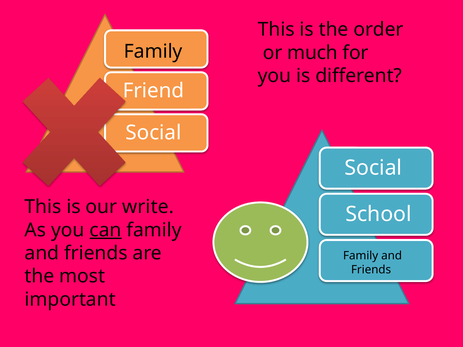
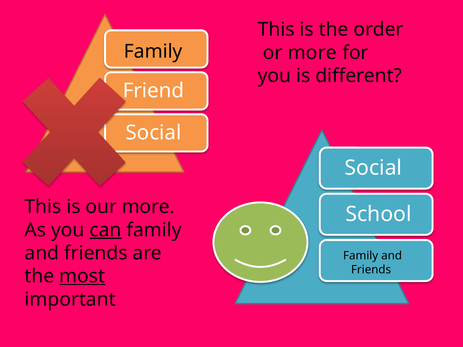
or much: much -> more
write at (148, 207): write -> more
most underline: none -> present
